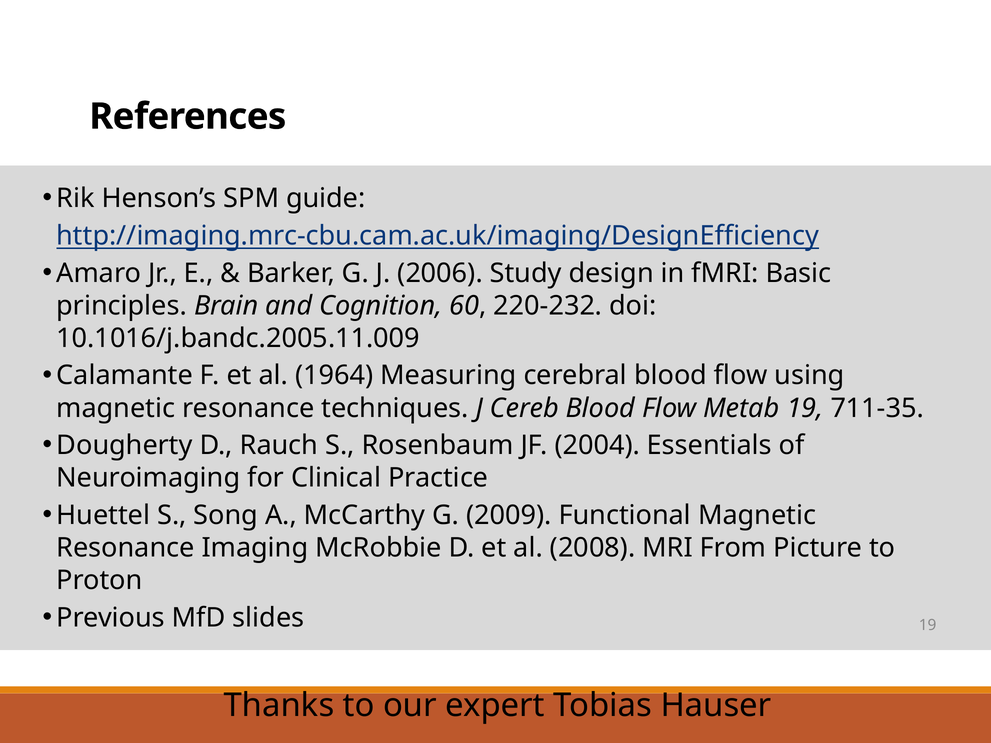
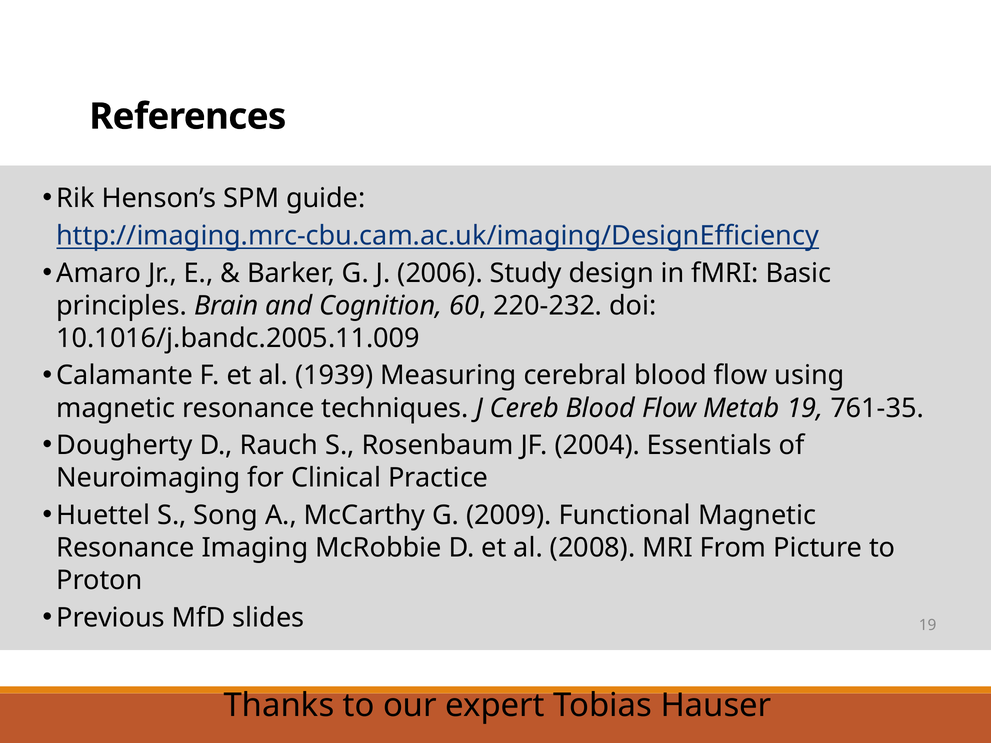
1964: 1964 -> 1939
711-35: 711-35 -> 761-35
